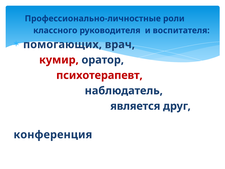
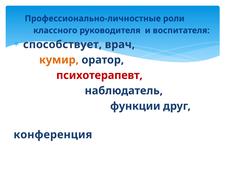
помогающих: помогающих -> способствует
кумир colour: red -> orange
является: является -> функции
